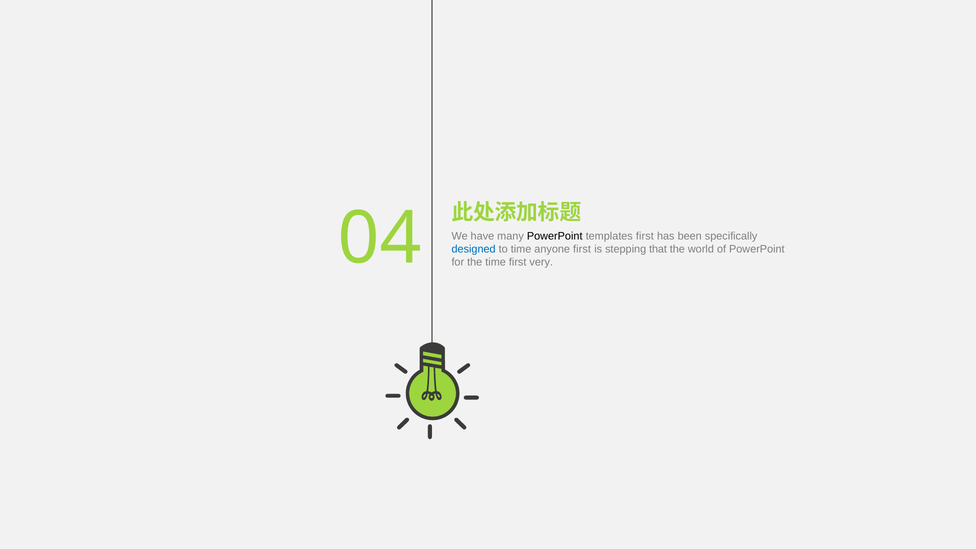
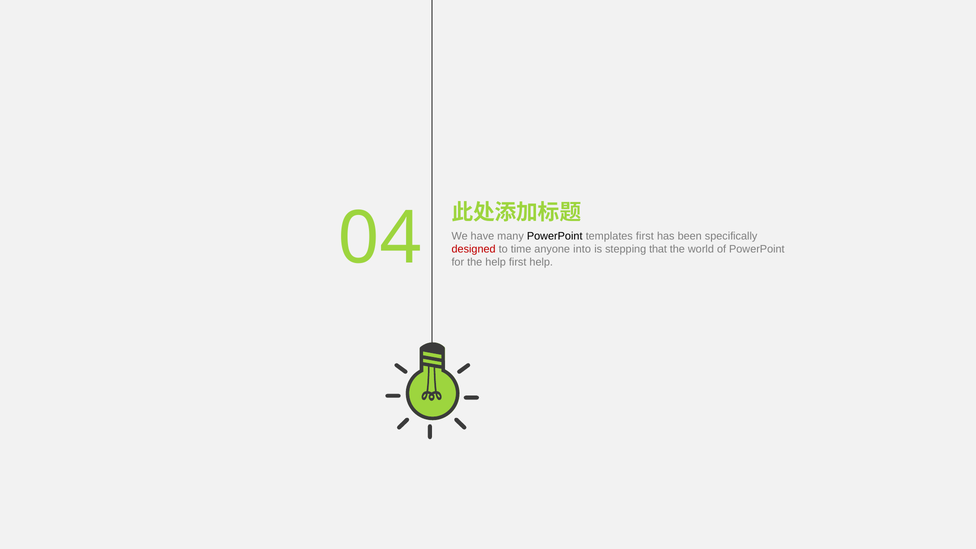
designed colour: blue -> red
anyone first: first -> into
the time: time -> help
first very: very -> help
